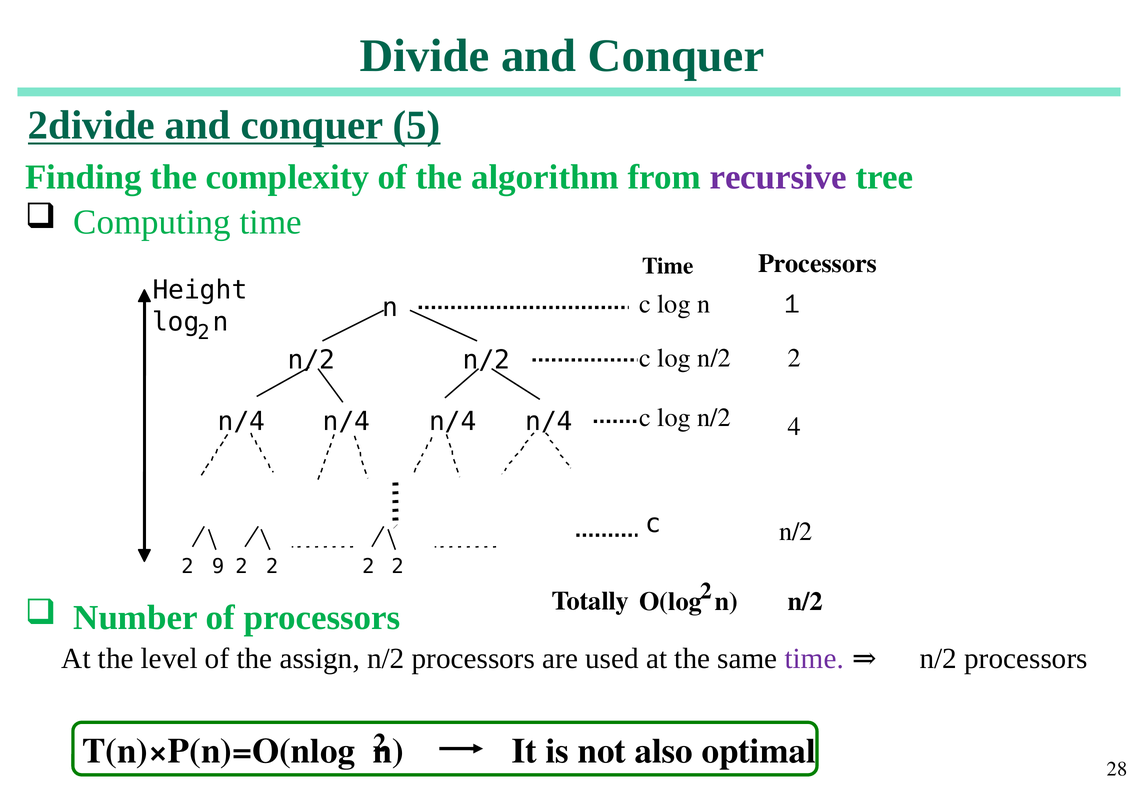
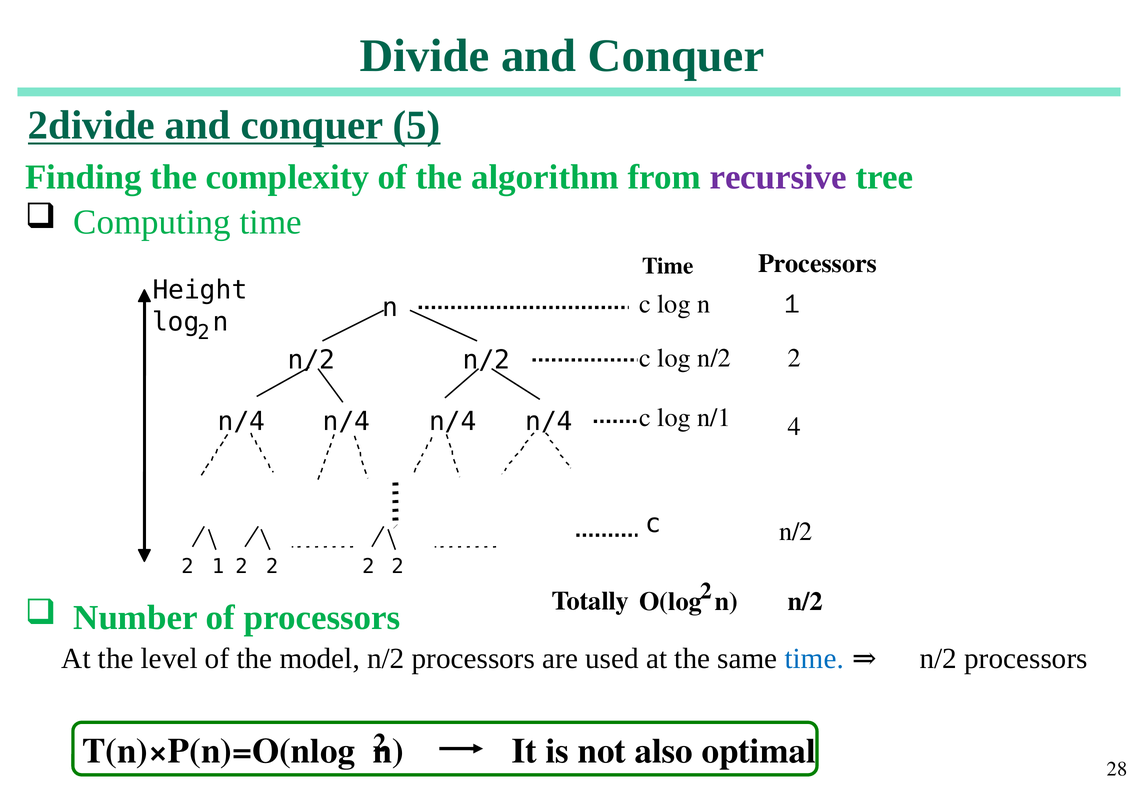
n/2 at (714, 418): n/2 -> n/1
9: 9 -> 1
assign: assign -> model
time at (814, 658) colour: purple -> blue
